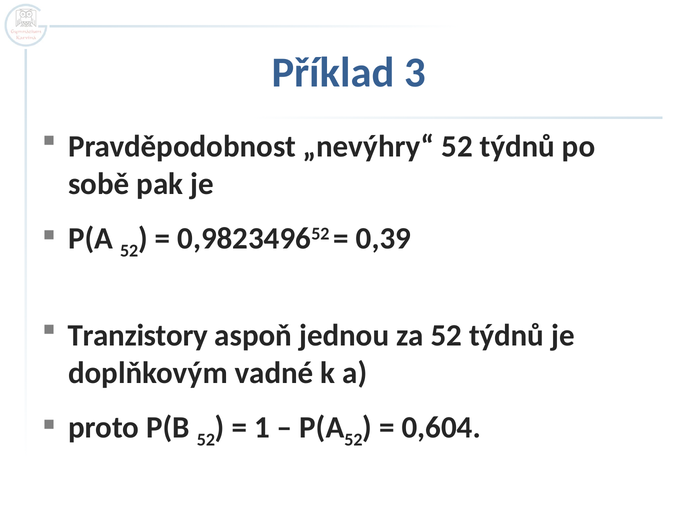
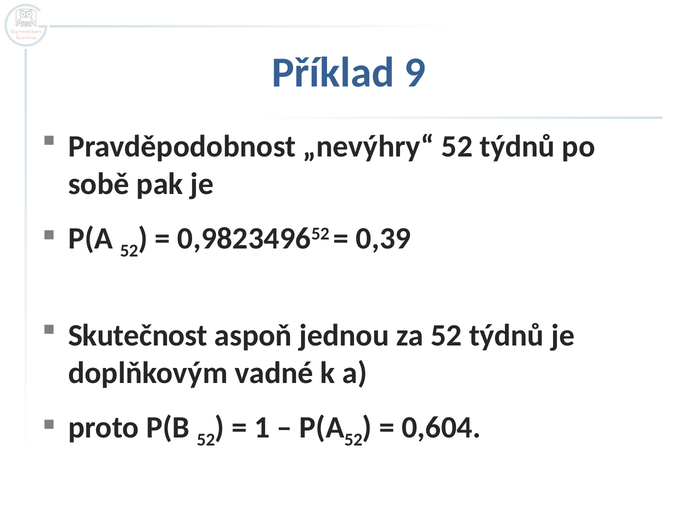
3: 3 -> 9
Tranzistory: Tranzistory -> Skutečnost
